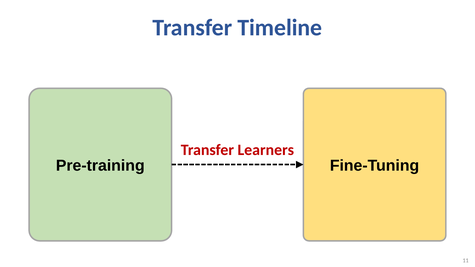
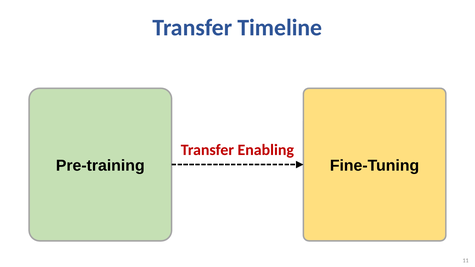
Learners: Learners -> Enabling
